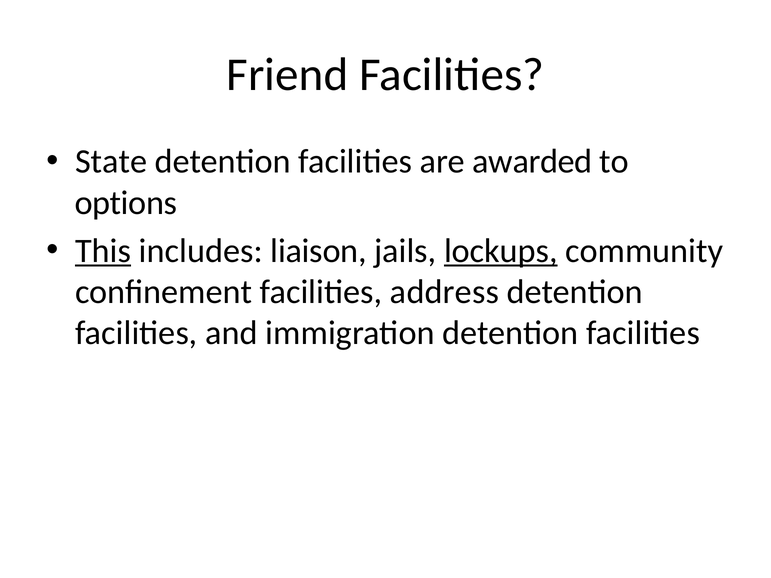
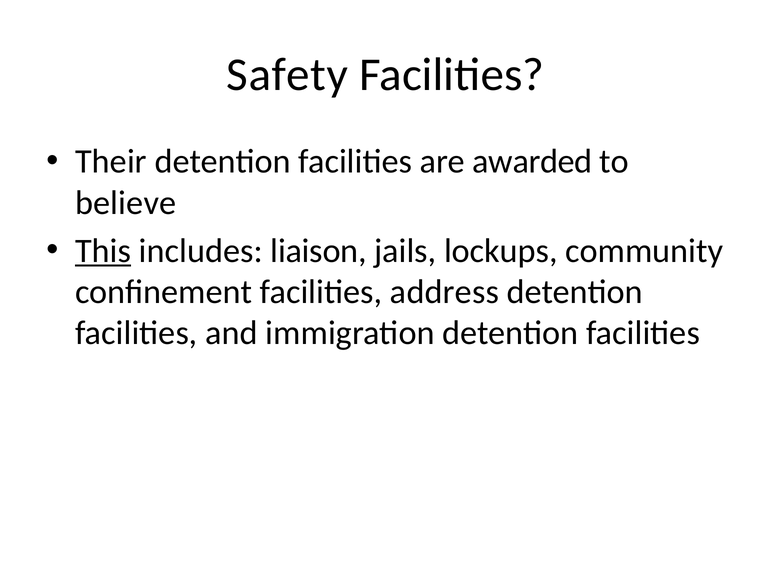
Friend: Friend -> Safety
State: State -> Their
options: options -> believe
lockups underline: present -> none
